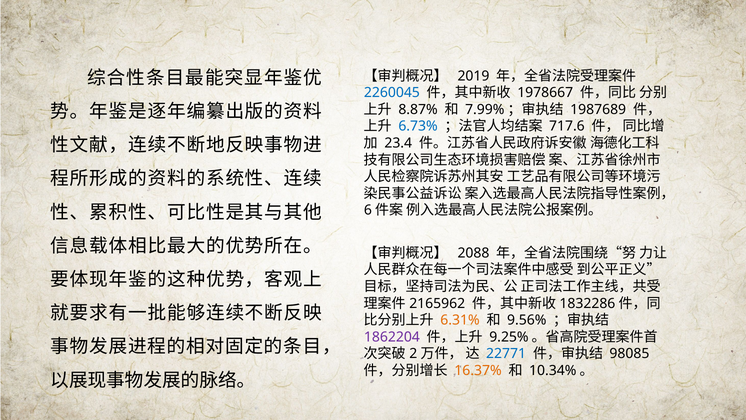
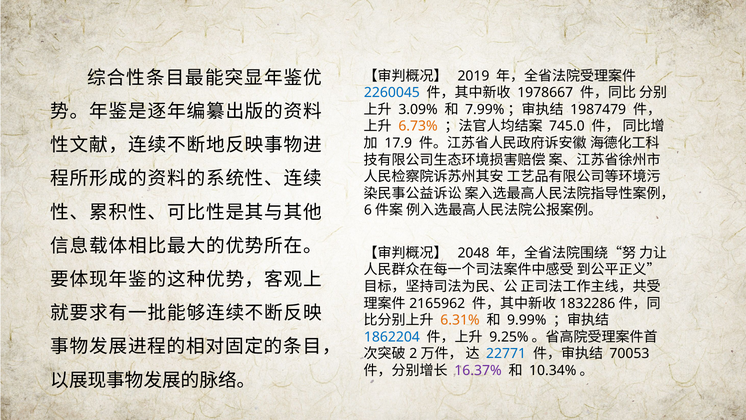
8.87%: 8.87% -> 3.09%
1987689: 1987689 -> 1987479
6.73% colour: blue -> orange
717.6: 717.6 -> 745.0
23.4: 23.4 -> 17.9
2088: 2088 -> 2048
9.56%: 9.56% -> 9.99%
1862204 colour: purple -> blue
98085: 98085 -> 70053
16.37% colour: orange -> purple
